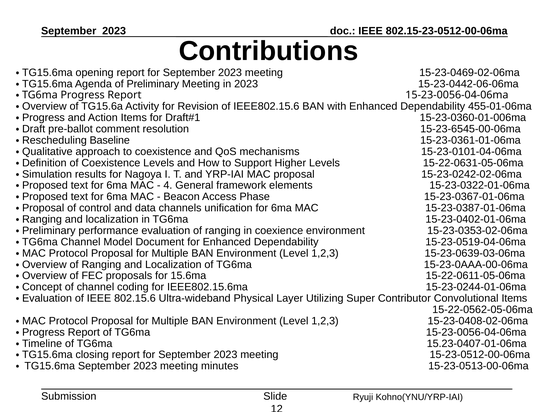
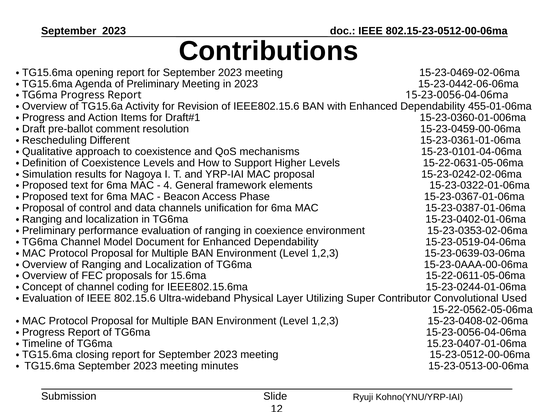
15-23-6545-00-06ma: 15-23-6545-00-06ma -> 15-23-0459-00-06ma
Baseline: Baseline -> Different
Convolutional Items: Items -> Used
